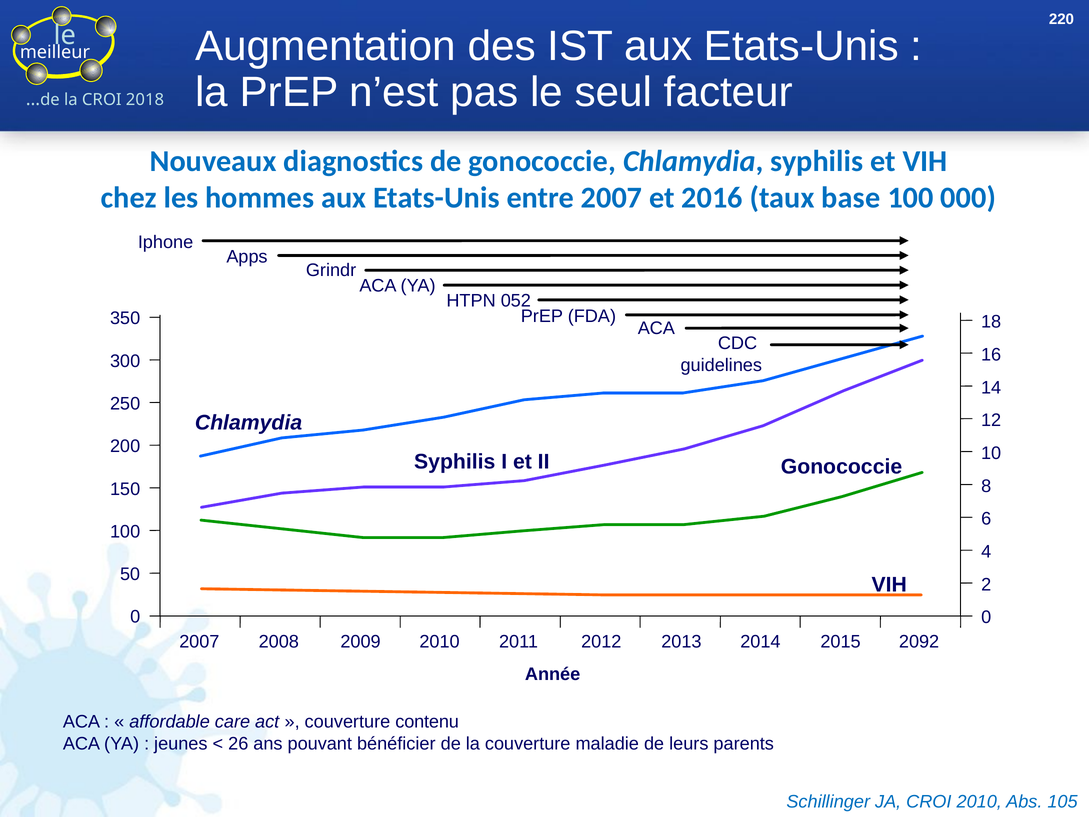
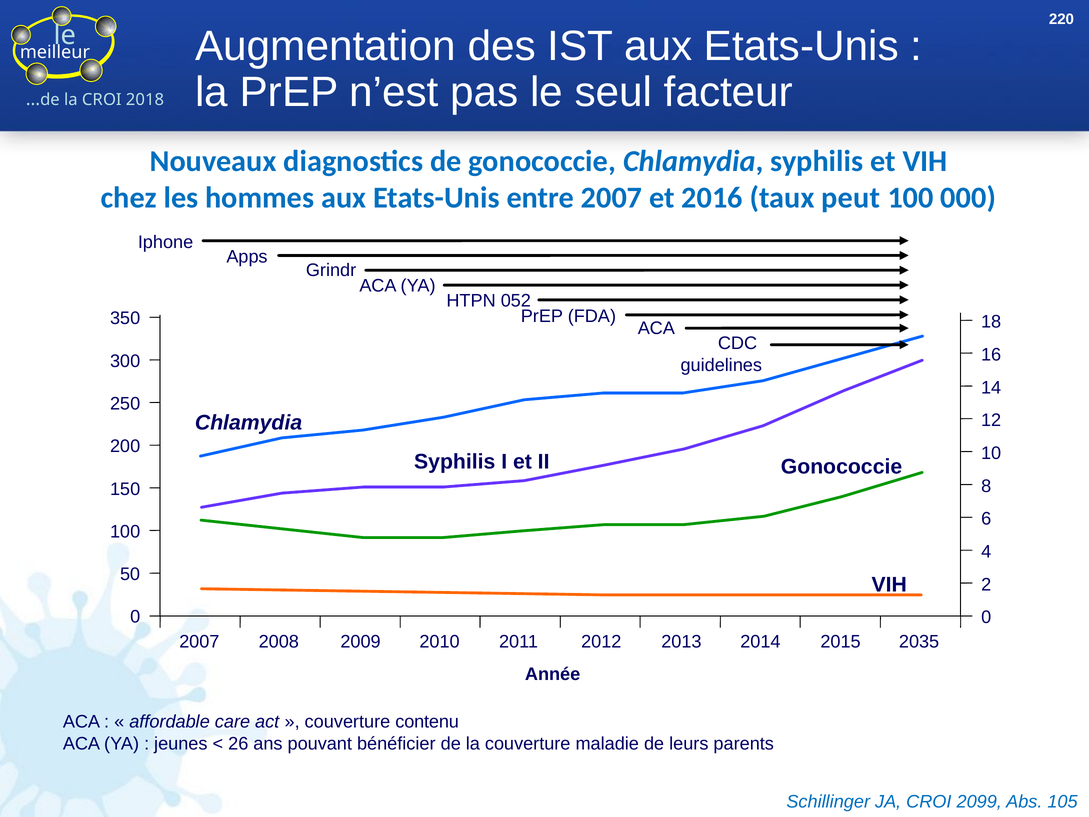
base: base -> peut
2092: 2092 -> 2035
CROI 2010: 2010 -> 2099
